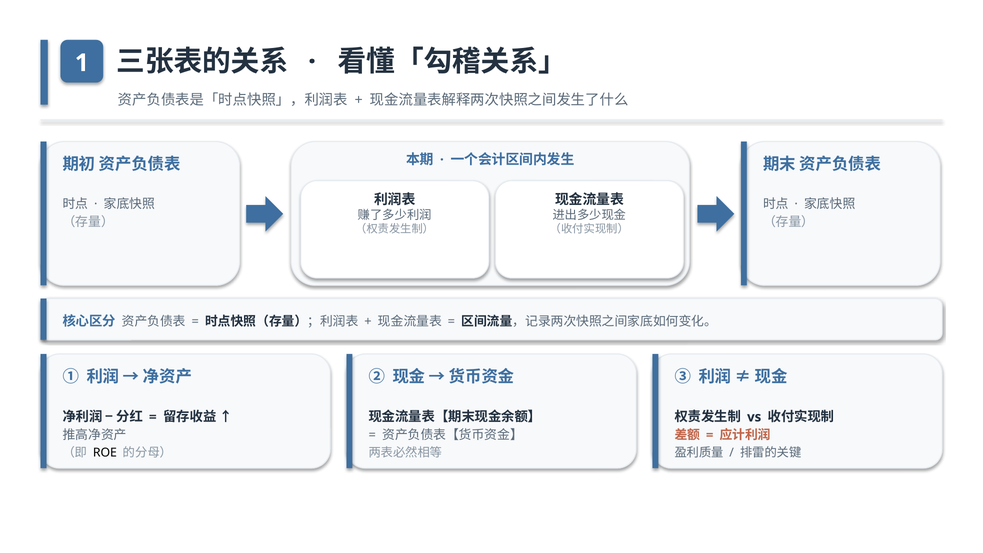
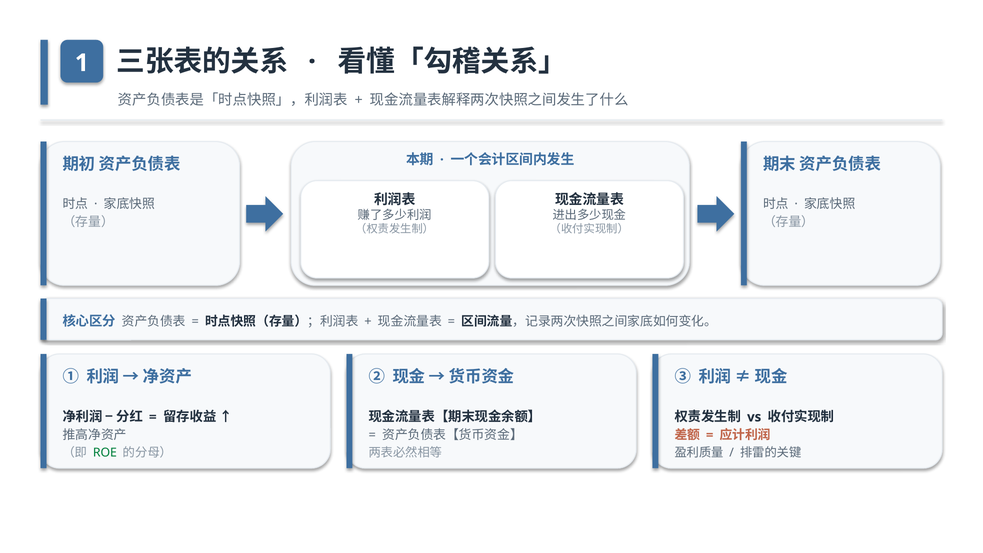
ROE colour: black -> green
